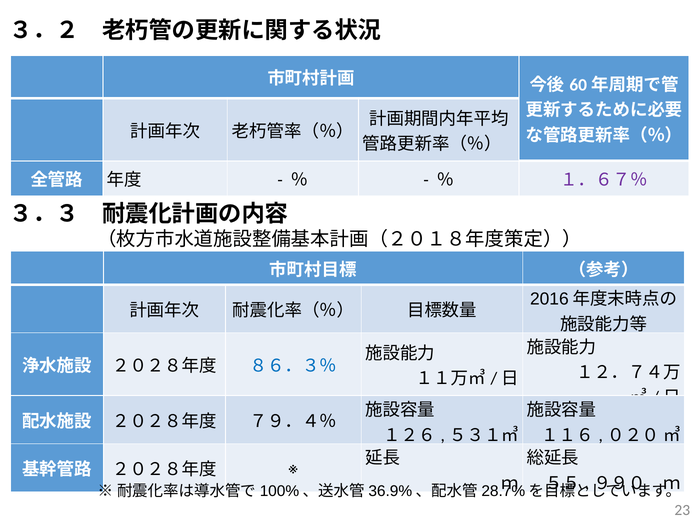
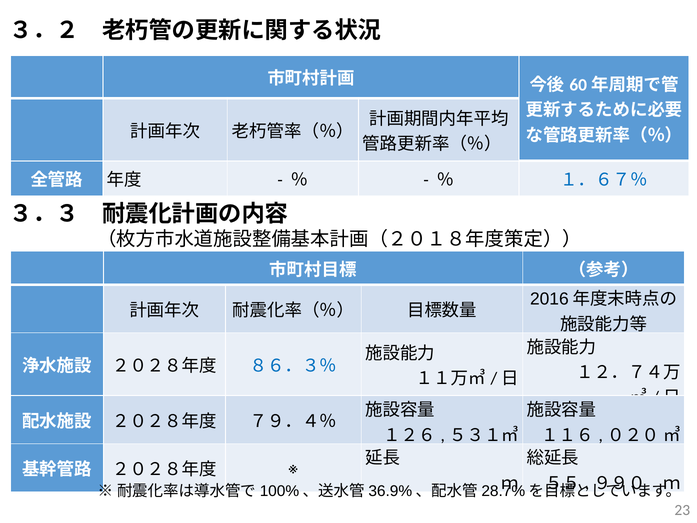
１．６７％ colour: purple -> blue
